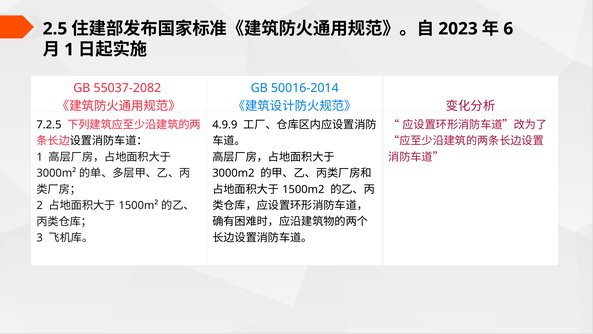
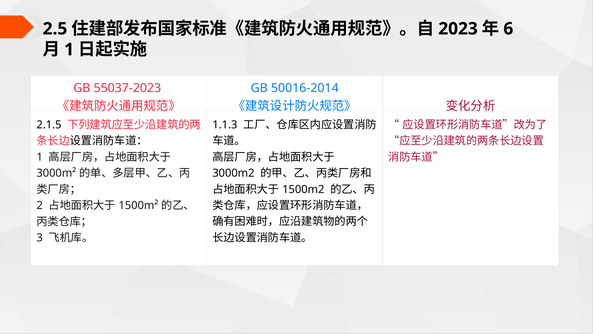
55037-2082: 55037-2082 -> 55037-2023
7.2.5: 7.2.5 -> 2.1.5
4.9.9: 4.9.9 -> 1.1.3
